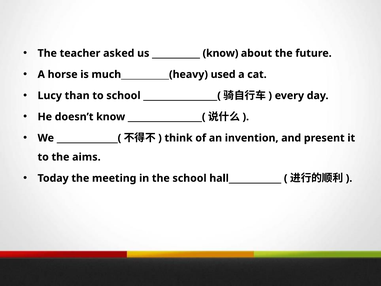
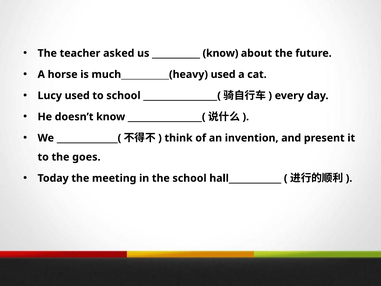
Lucy than: than -> used
aims: aims -> goes
